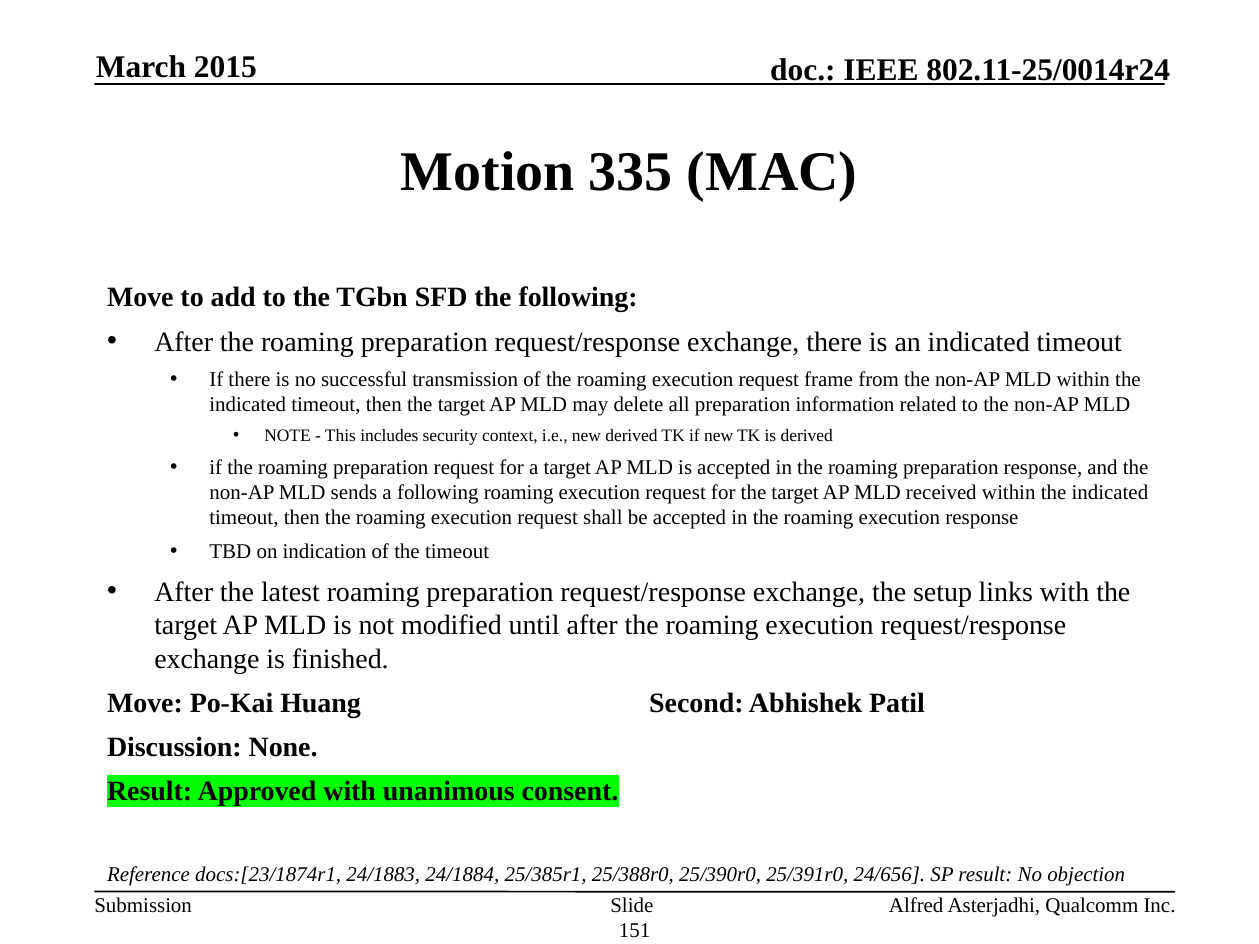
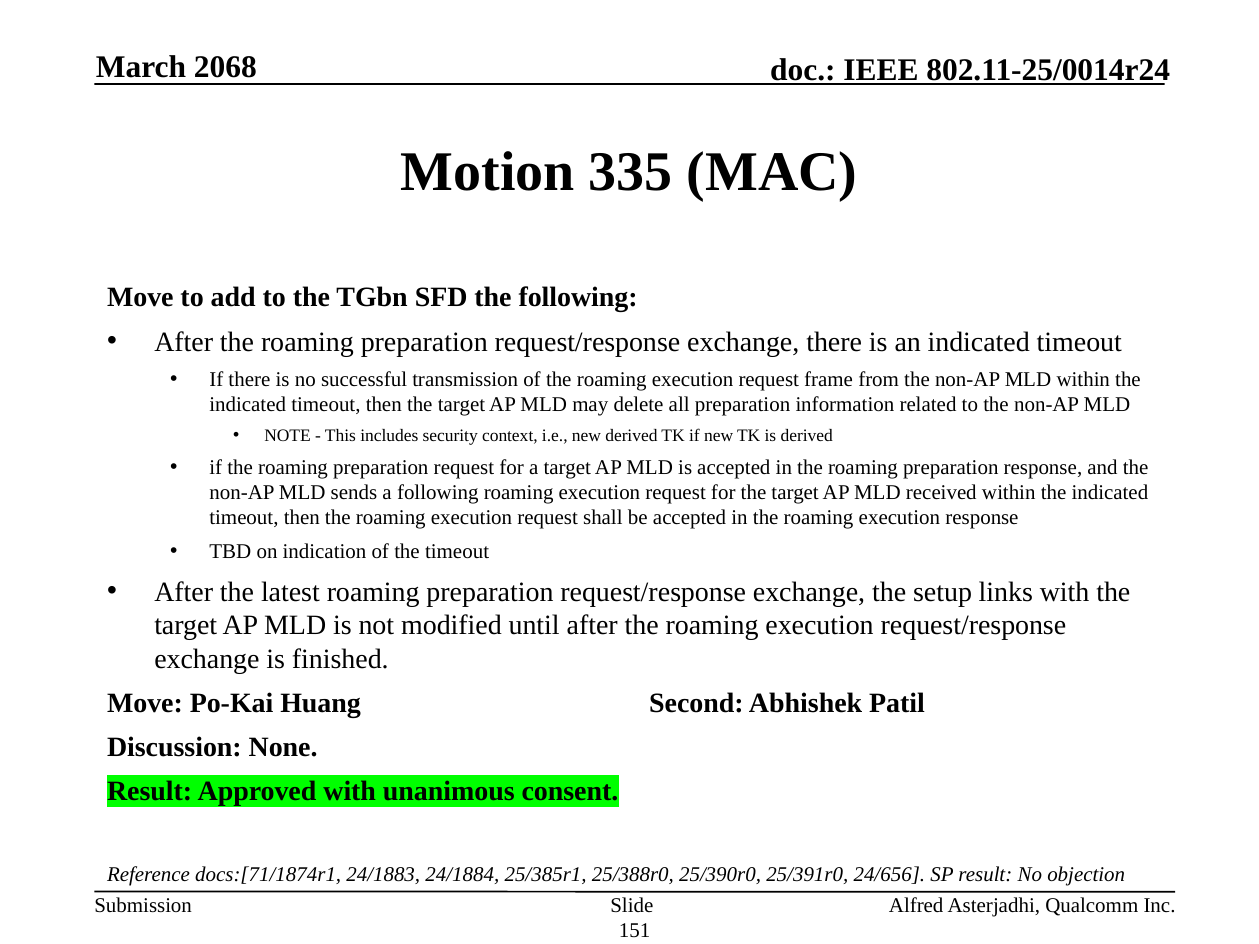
2015: 2015 -> 2068
docs:[23/1874r1: docs:[23/1874r1 -> docs:[71/1874r1
